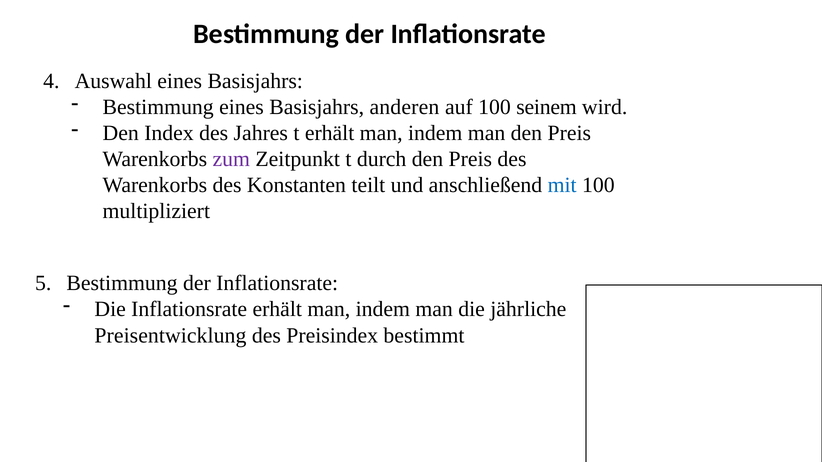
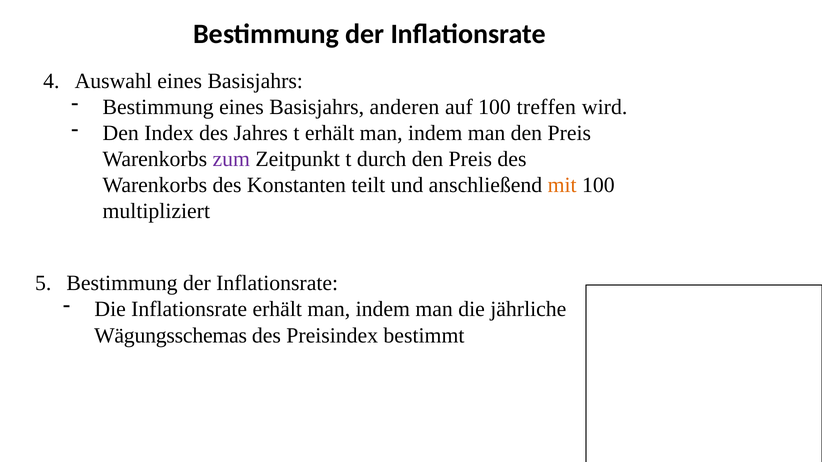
seinem: seinem -> treffen
mit colour: blue -> orange
Preisentwicklung: Preisentwicklung -> Wägungsschemas
